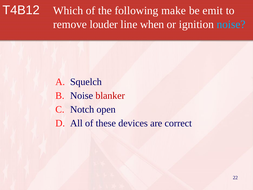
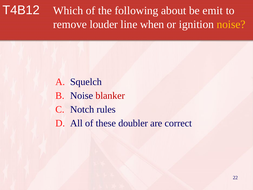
make: make -> about
noise at (231, 24) colour: light blue -> yellow
open: open -> rules
devices: devices -> doubler
